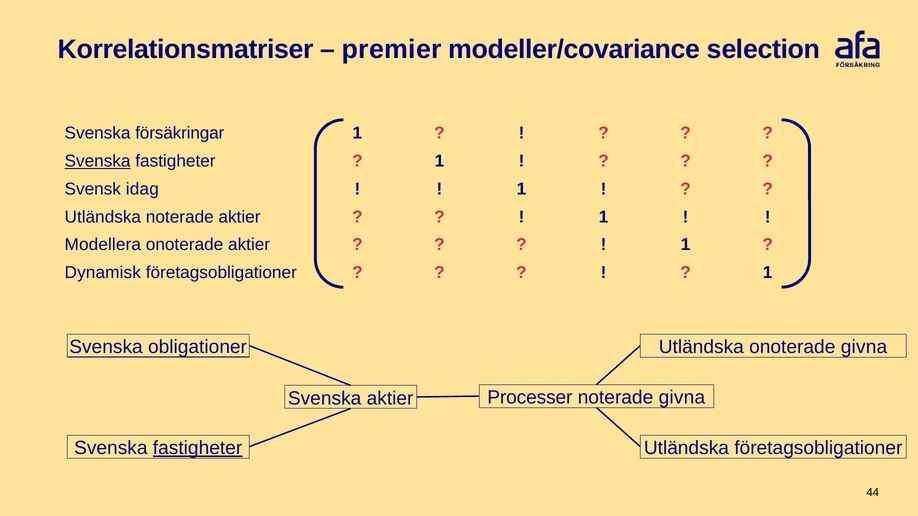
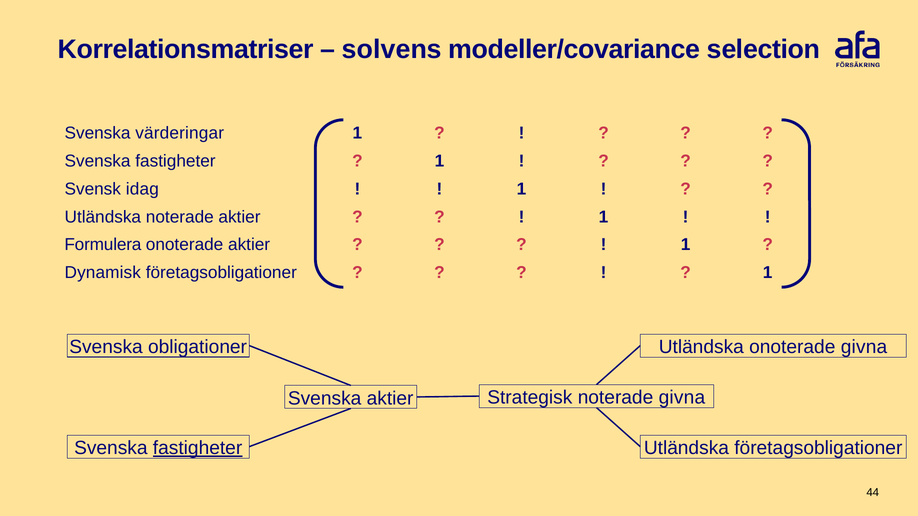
premier: premier -> solvens
försäkringar: försäkringar -> värderingar
Svenska at (98, 161) underline: present -> none
Modellera: Modellera -> Formulera
Processer: Processer -> Strategisk
